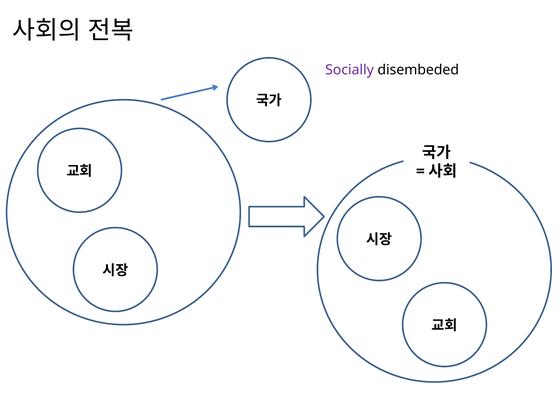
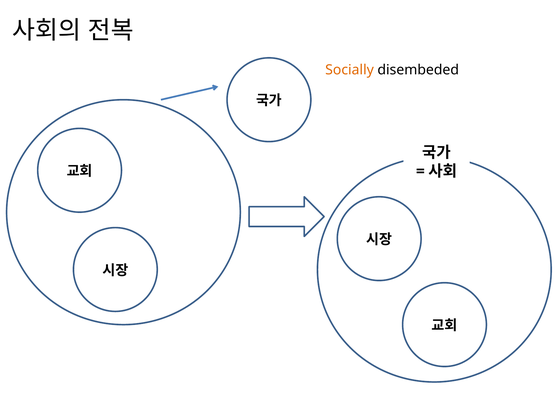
Socially colour: purple -> orange
